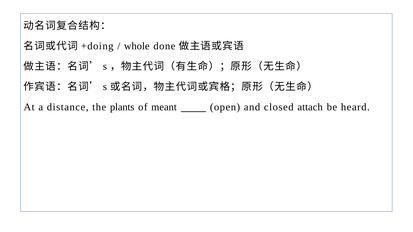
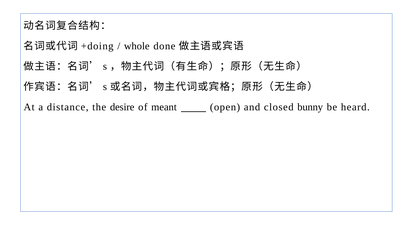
plants: plants -> desire
attach: attach -> bunny
